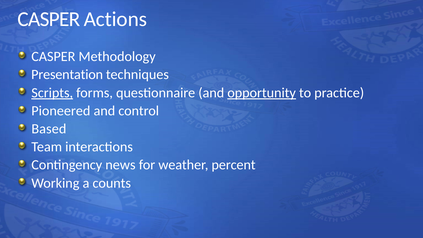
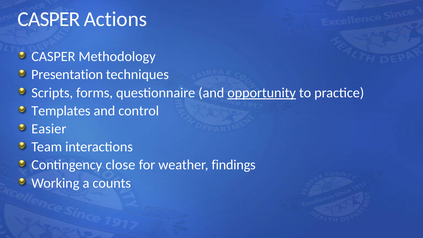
Scripts underline: present -> none
Pioneered: Pioneered -> Templates
Based: Based -> Easier
news: news -> close
percent: percent -> findings
